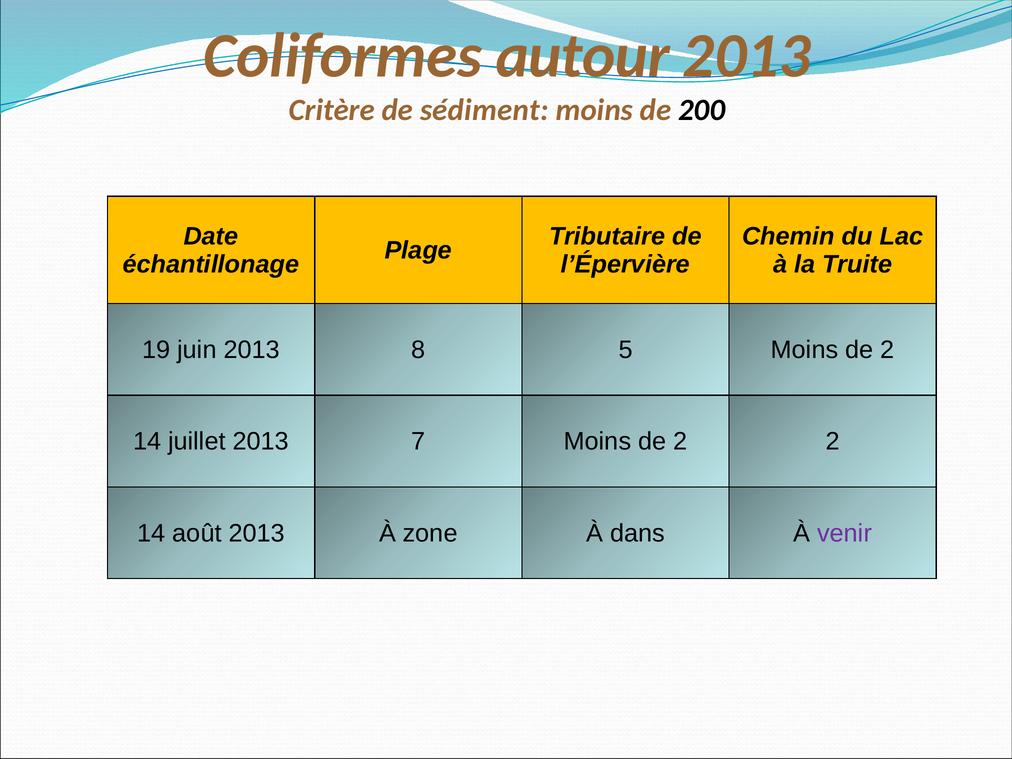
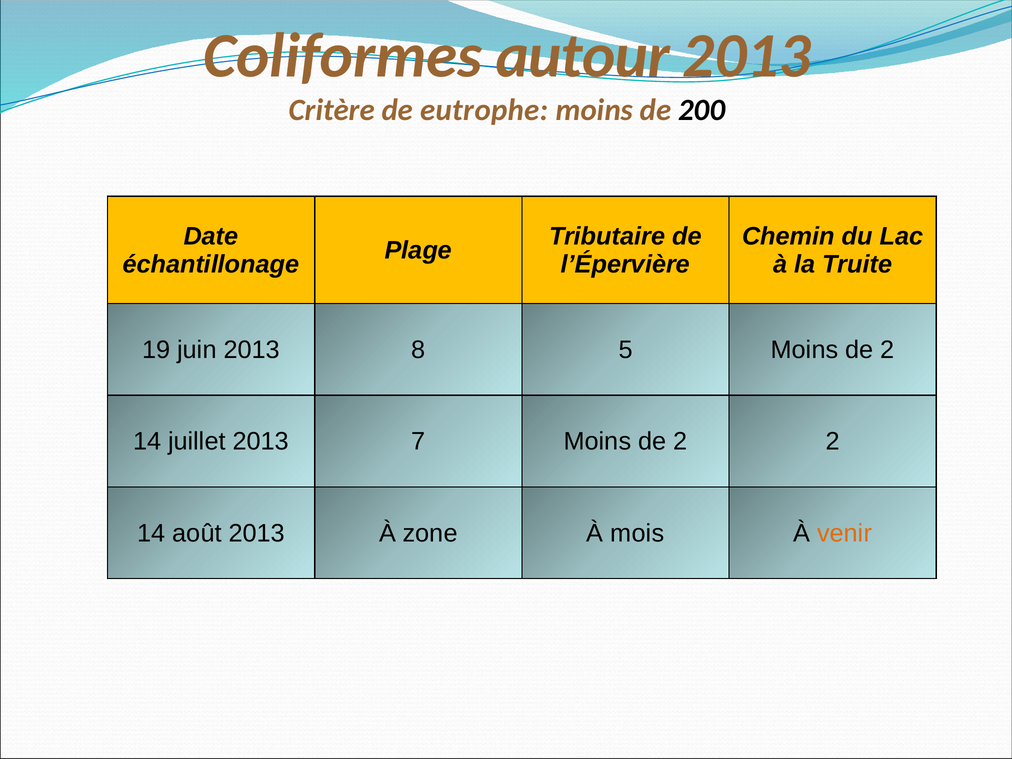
sédiment: sédiment -> eutrophe
dans: dans -> mois
venir colour: purple -> orange
